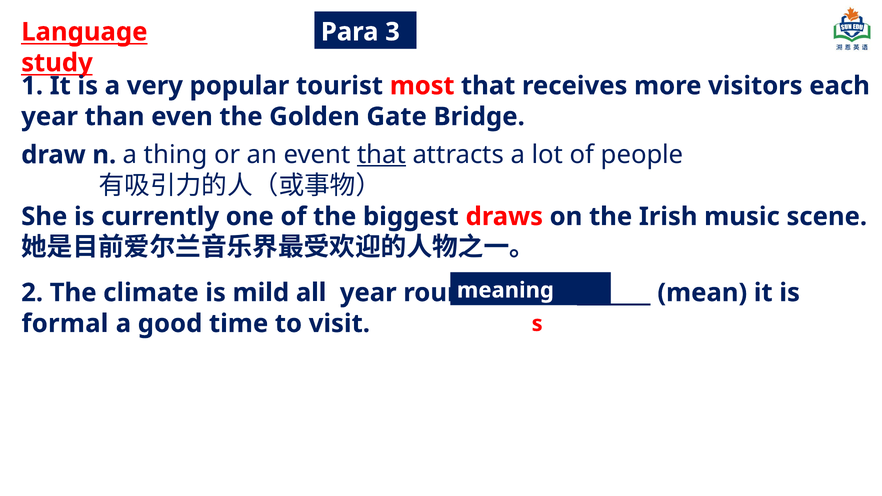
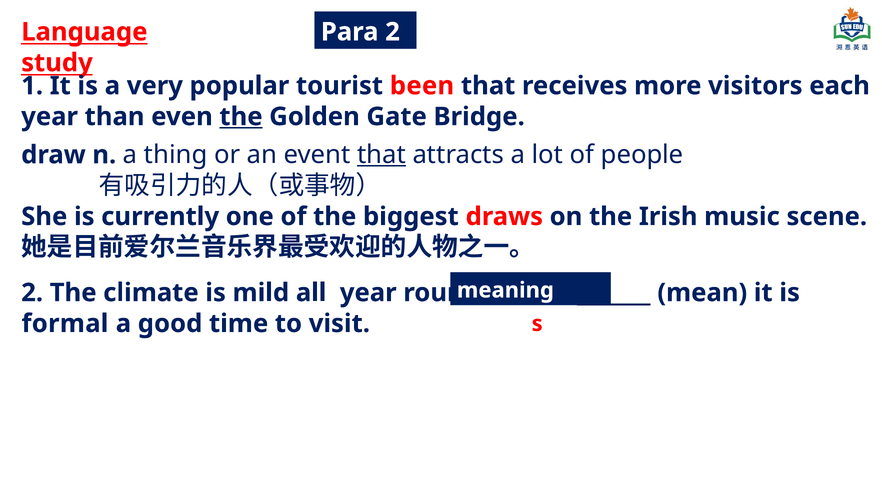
Para 3: 3 -> 2
most: most -> been
the at (241, 117) underline: none -> present
